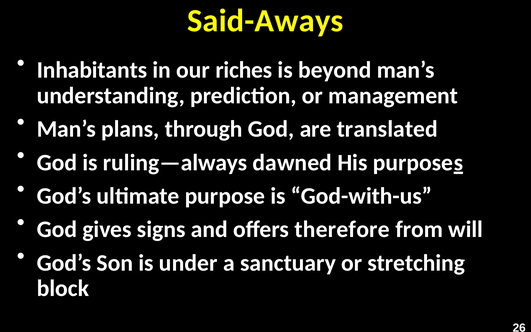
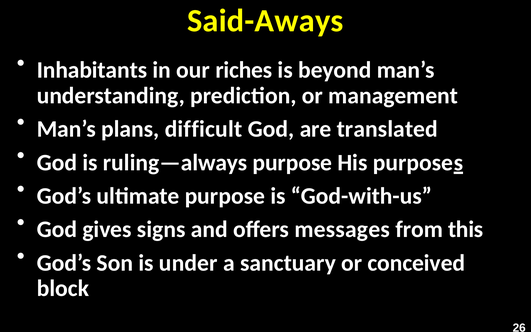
through: through -> difficult
ruling—always dawned: dawned -> purpose
therefore: therefore -> messages
will: will -> this
stretching: stretching -> conceived
